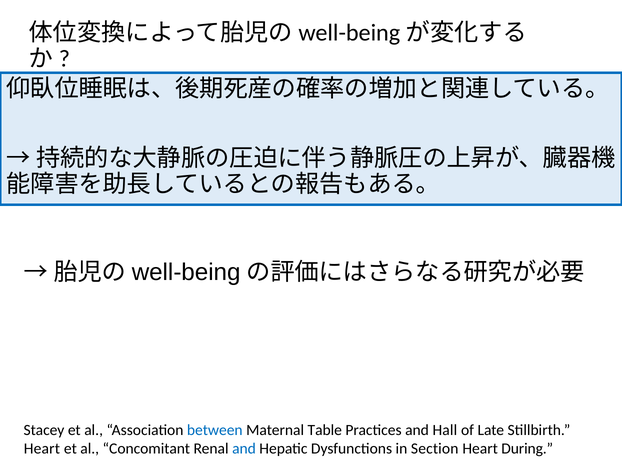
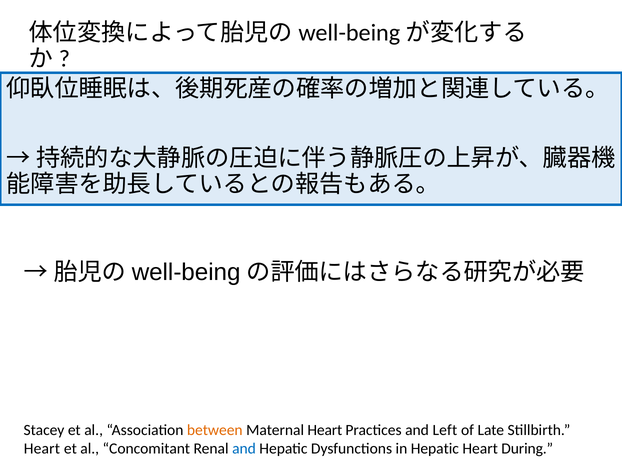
between colour: blue -> orange
Maternal Table: Table -> Heart
Hall: Hall -> Left
in Section: Section -> Hepatic
